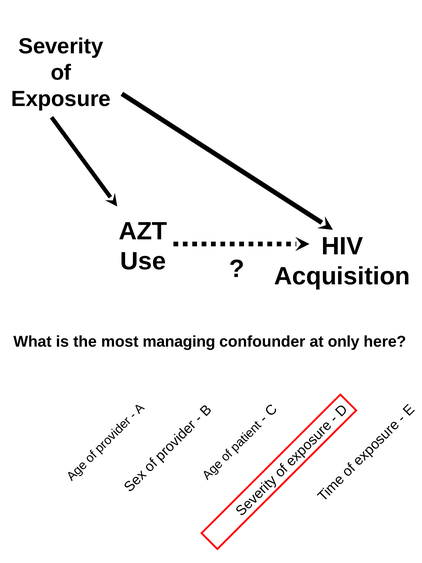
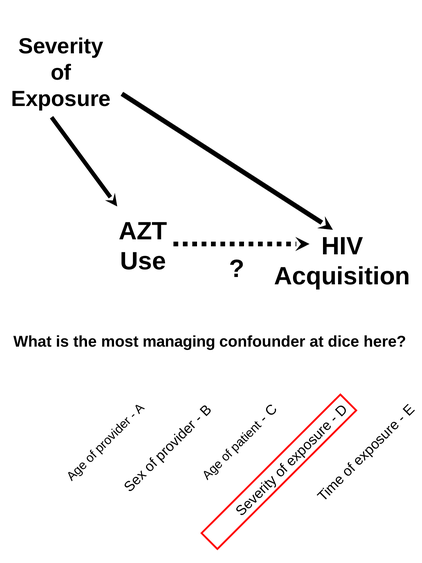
only: only -> dice
